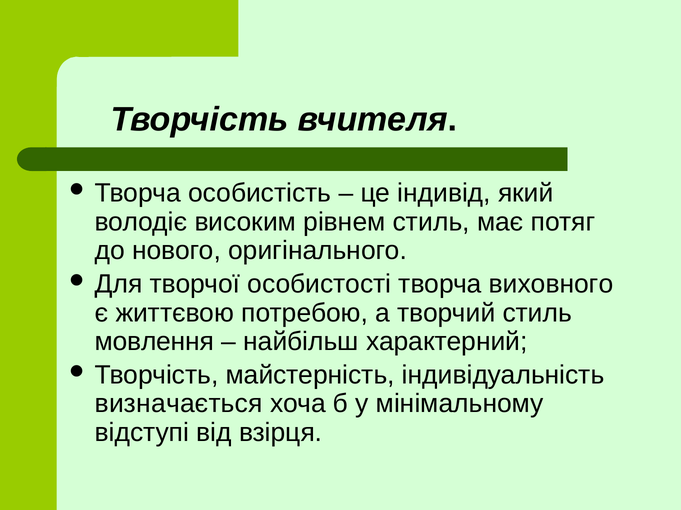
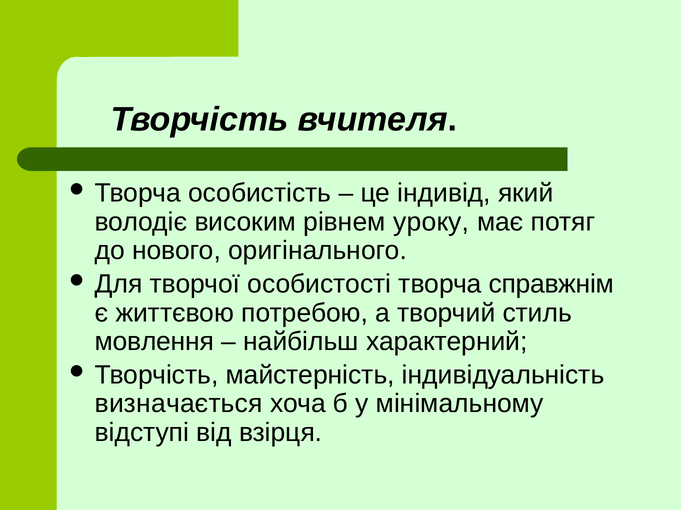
рівнем стиль: стиль -> уроку
виховного: виховного -> справжнім
